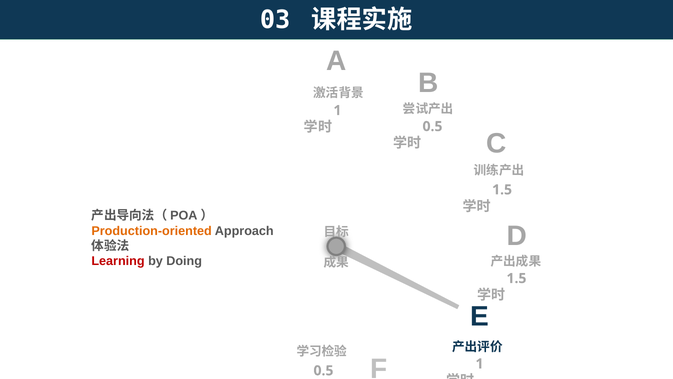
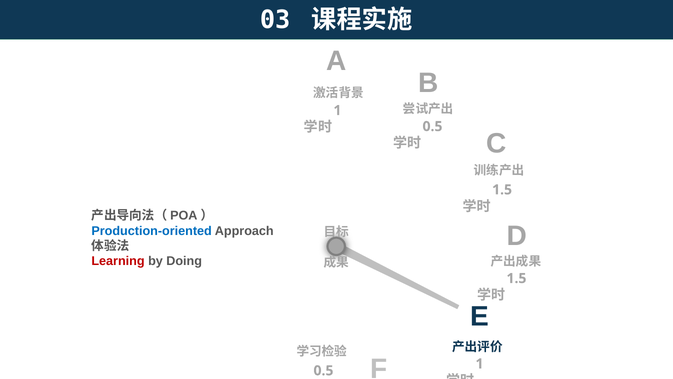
Production-oriented colour: orange -> blue
